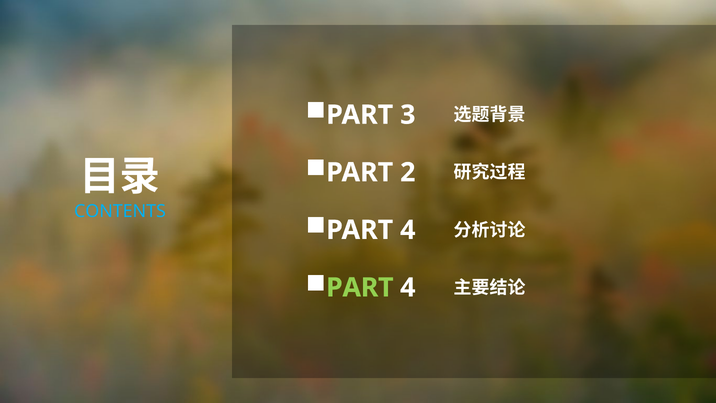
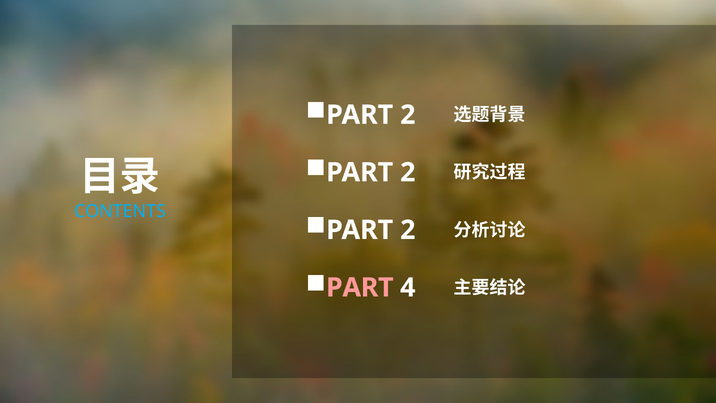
3 at (408, 115): 3 -> 2
4 at (408, 230): 4 -> 2
PART at (360, 287) colour: light green -> pink
